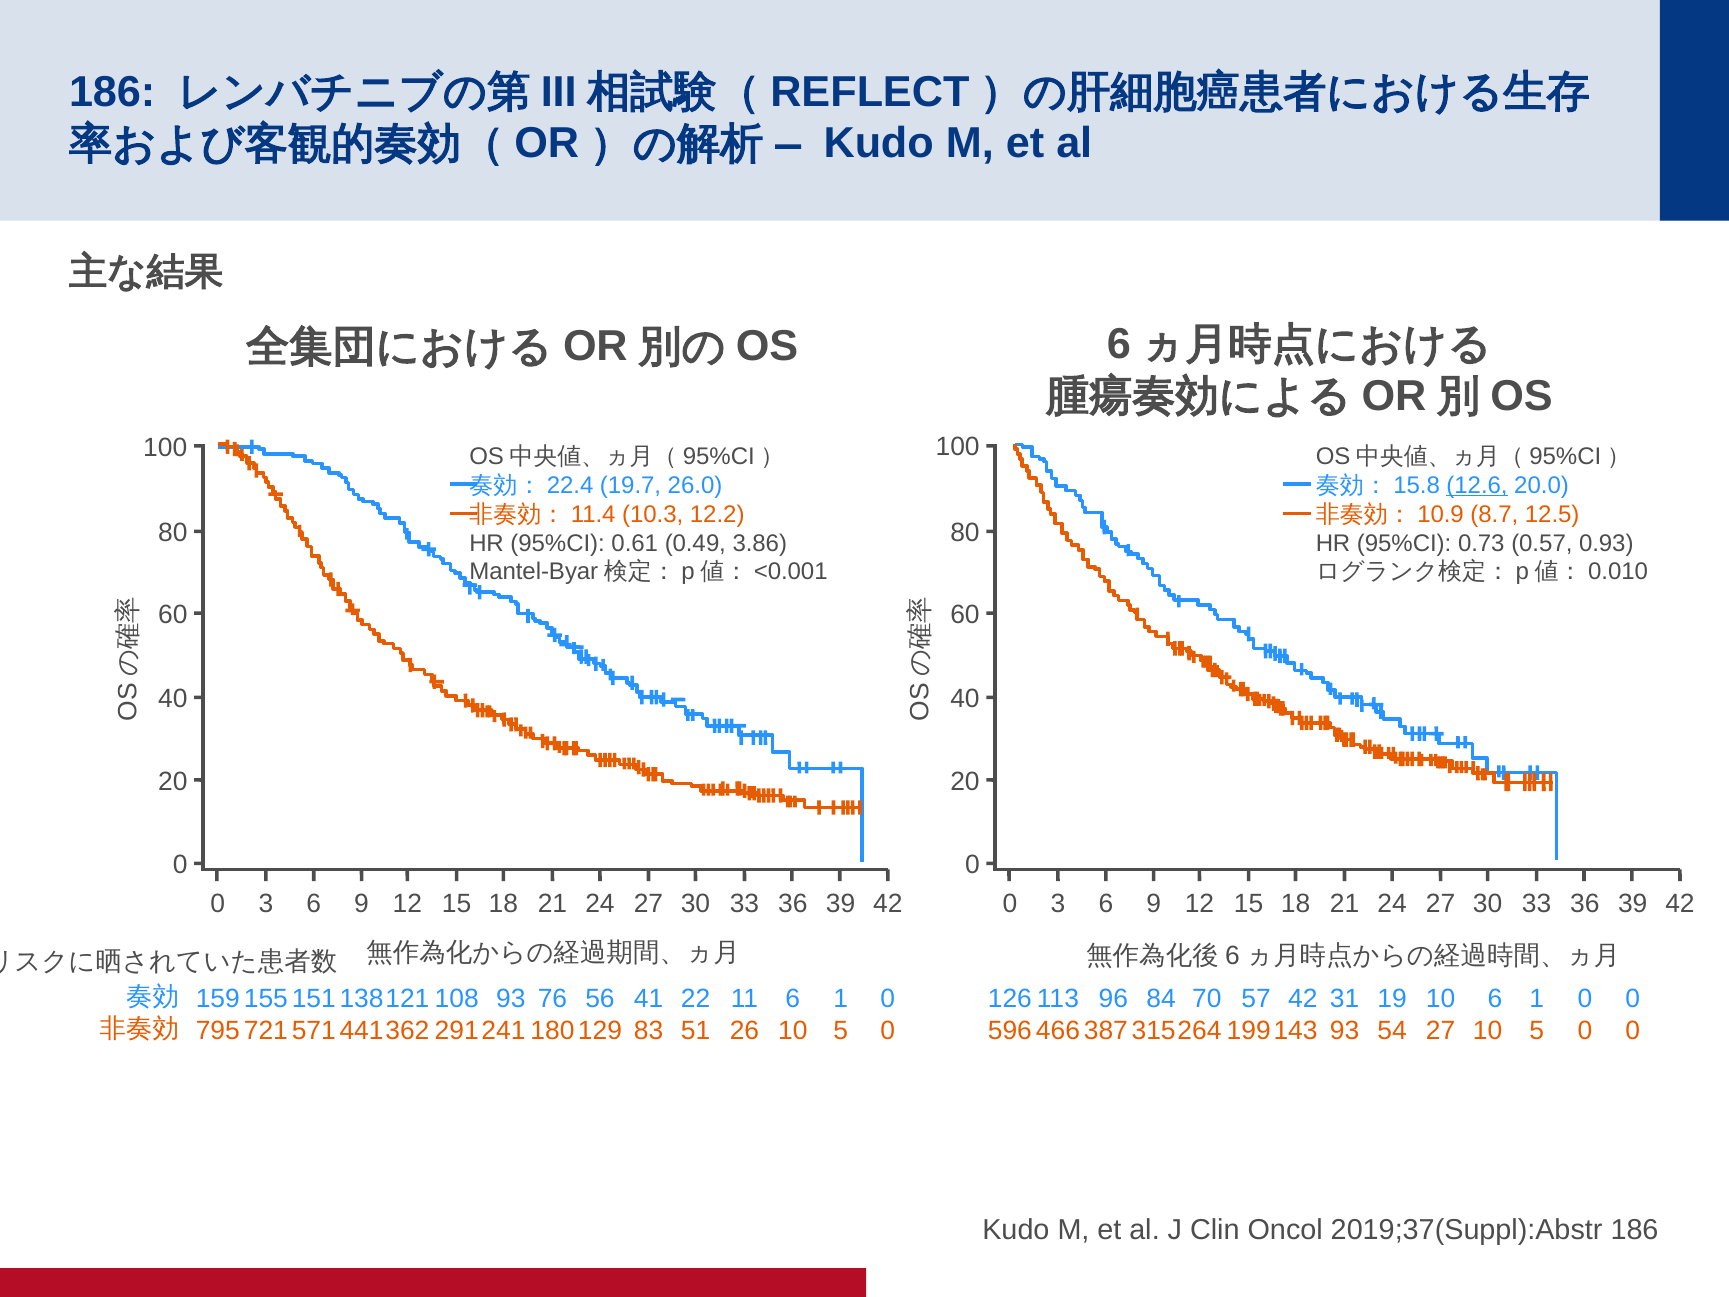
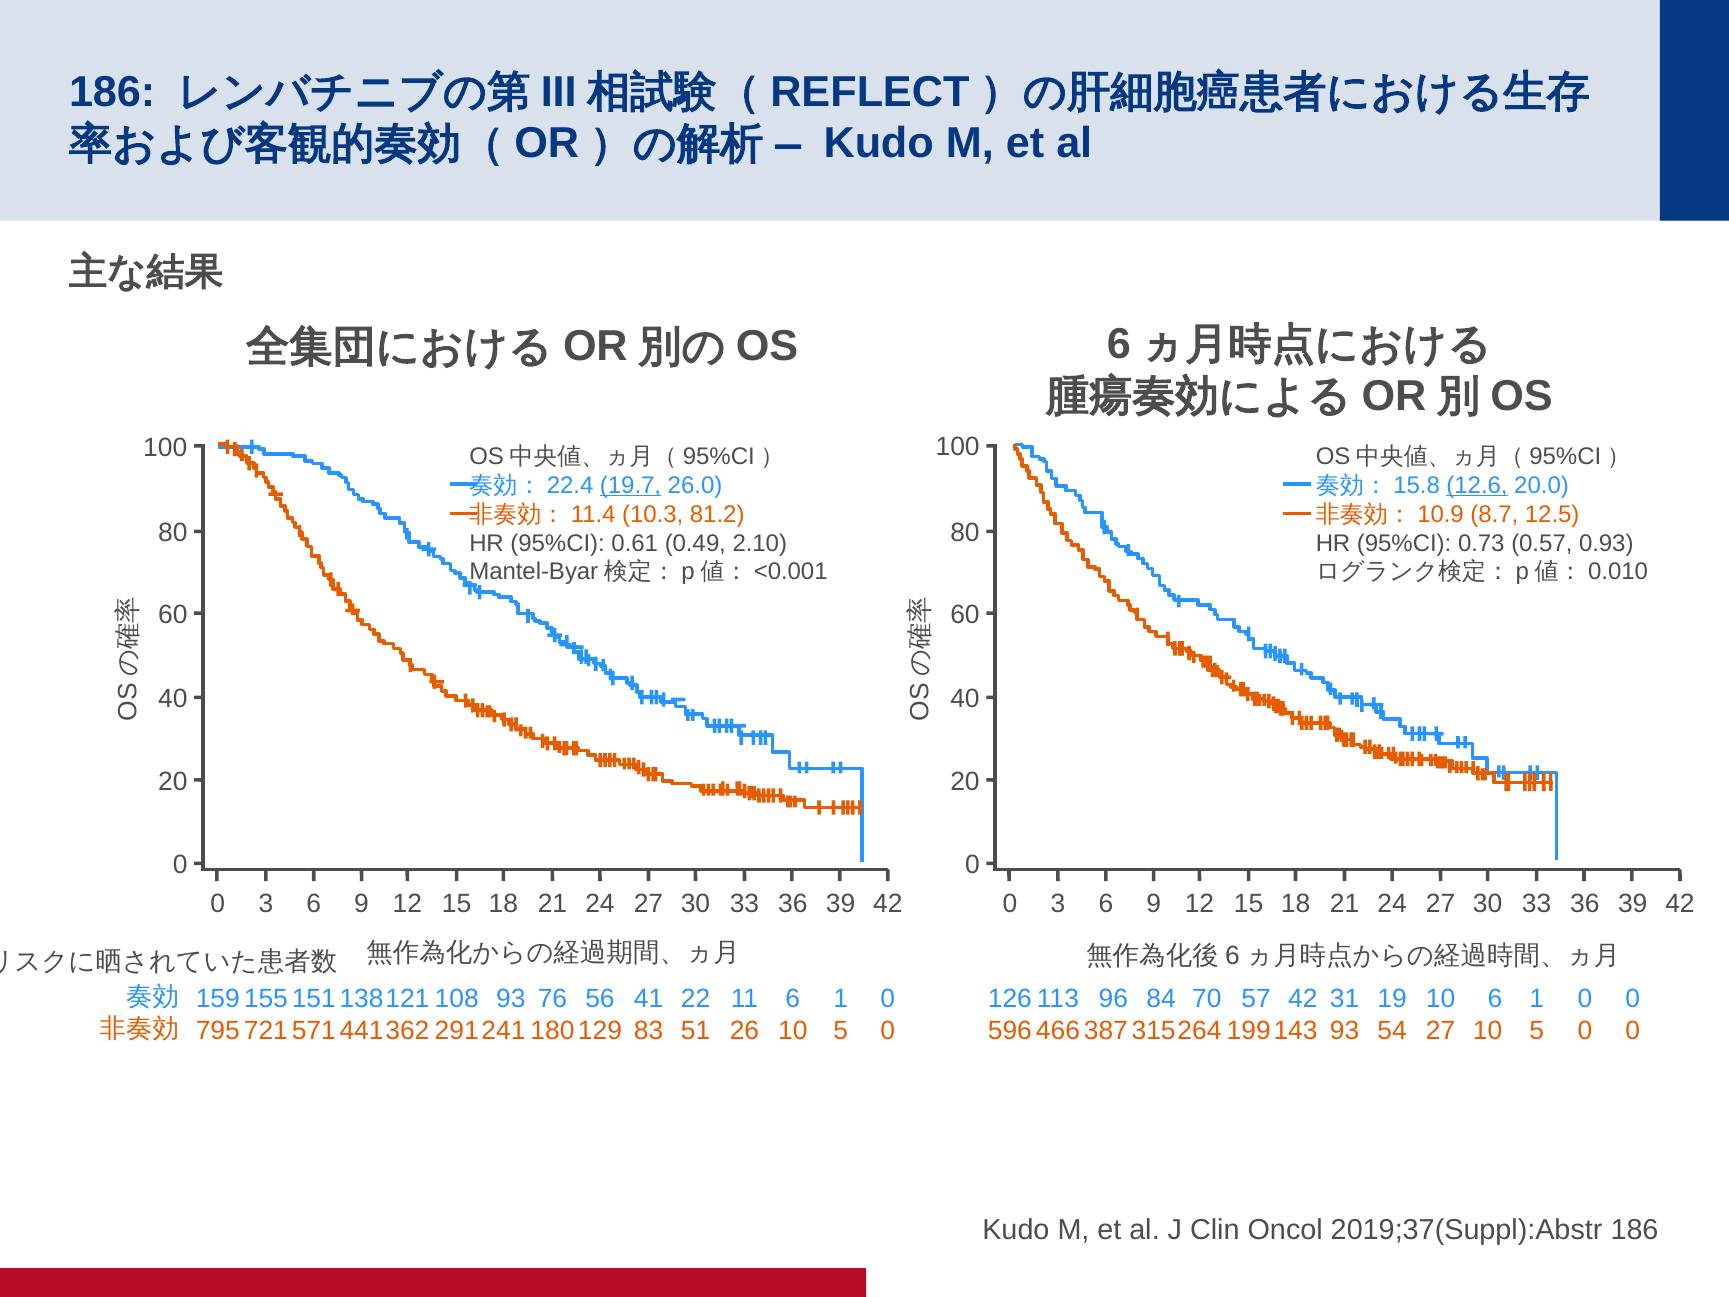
19.7 underline: none -> present
12.2: 12.2 -> 81.2
3.86: 3.86 -> 2.10
